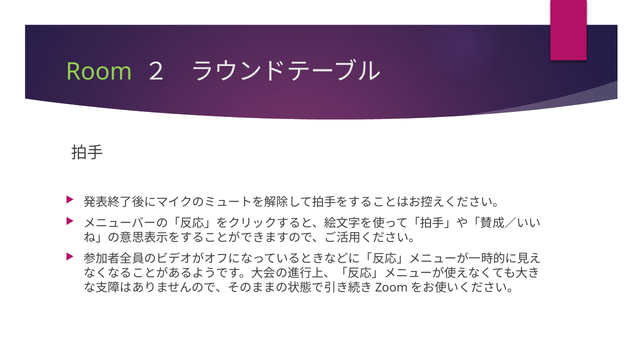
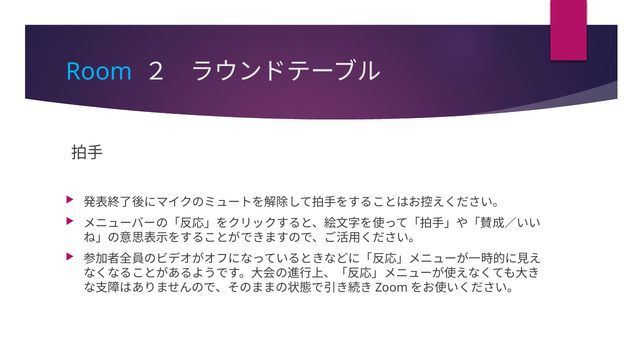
Room colour: light green -> light blue
